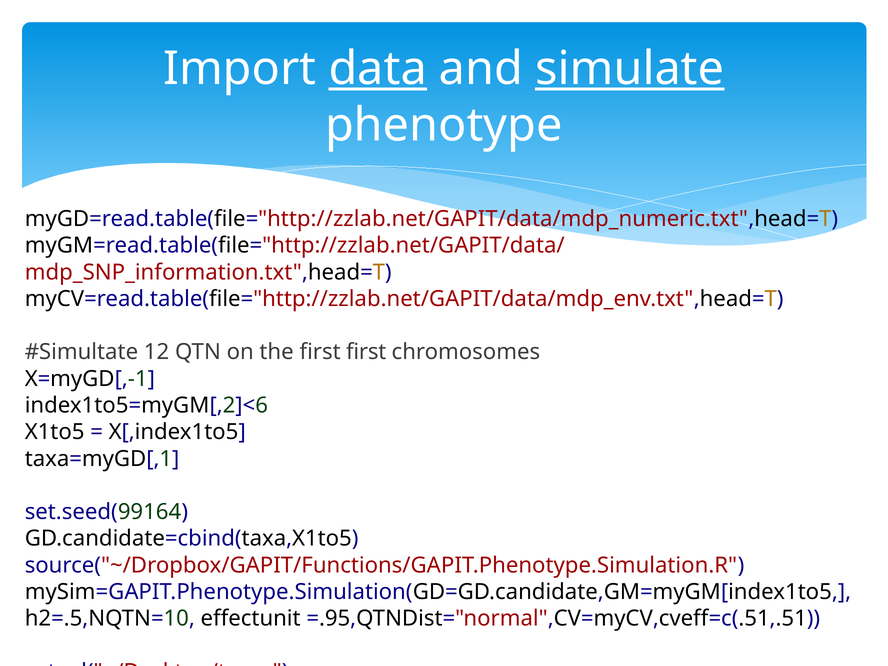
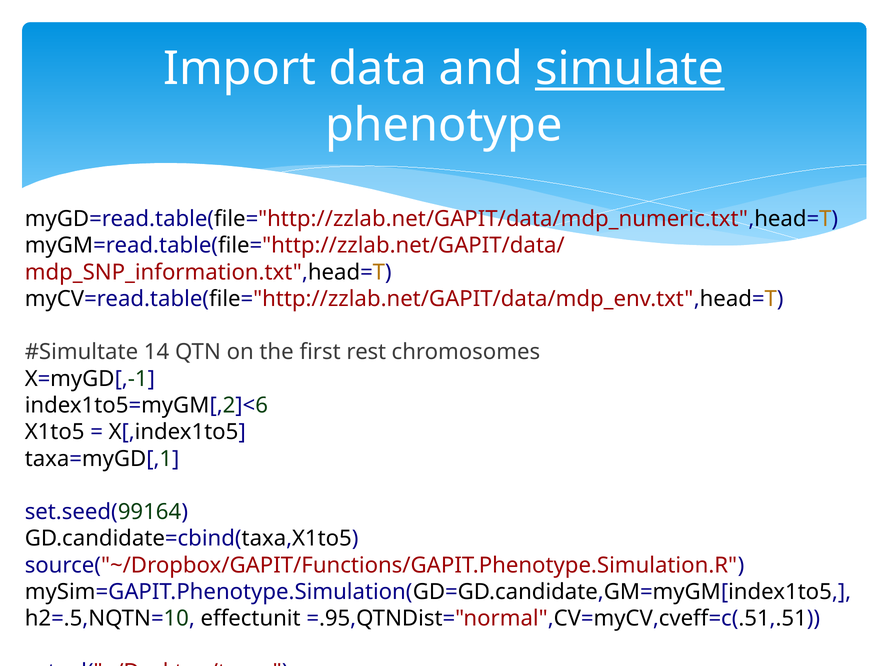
data underline: present -> none
12: 12 -> 14
first first: first -> rest
